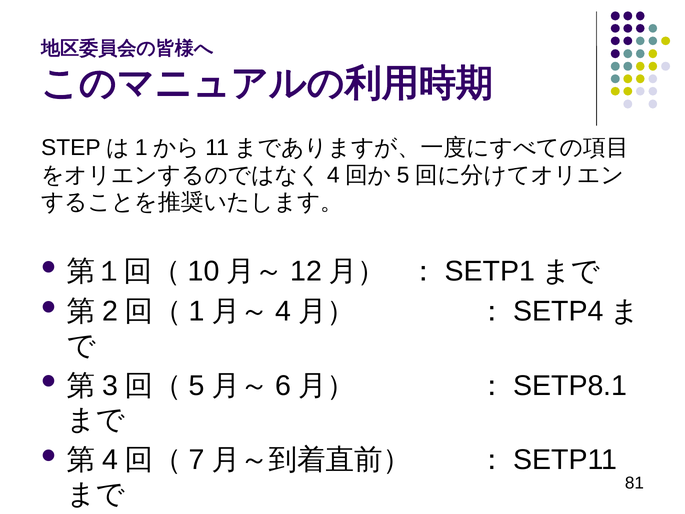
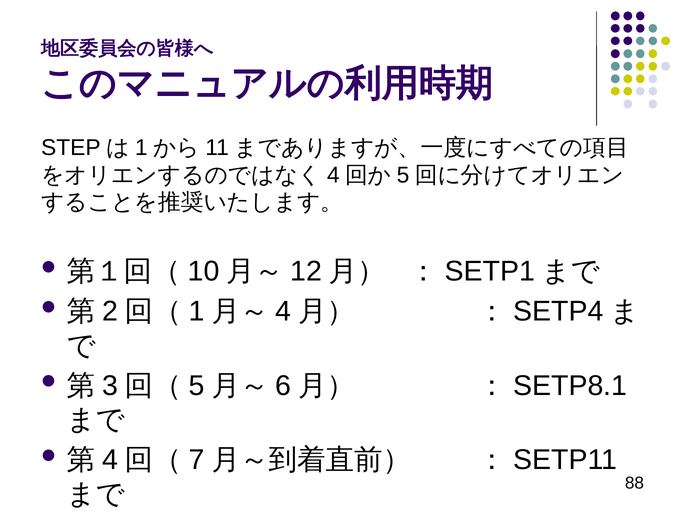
81: 81 -> 88
